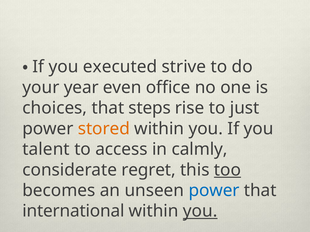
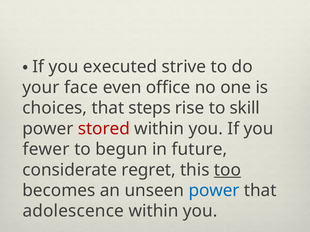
year: year -> face
just: just -> skill
stored colour: orange -> red
talent: talent -> fewer
access: access -> begun
calmly: calmly -> future
international: international -> adolescence
you at (200, 212) underline: present -> none
